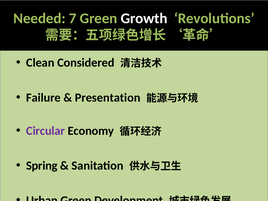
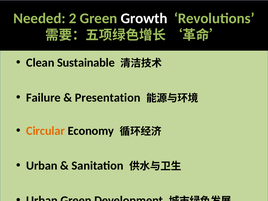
7: 7 -> 2
Considered: Considered -> Sustainable
Circular colour: purple -> orange
Spring at (42, 166): Spring -> Urban
